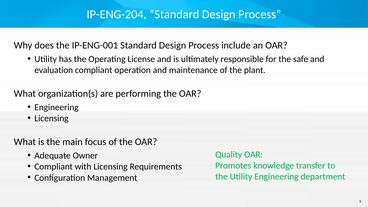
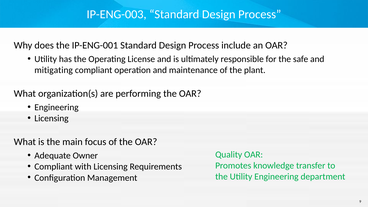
IP-ENG-204: IP-ENG-204 -> IP-ENG-003
evaluation: evaluation -> mitigating
